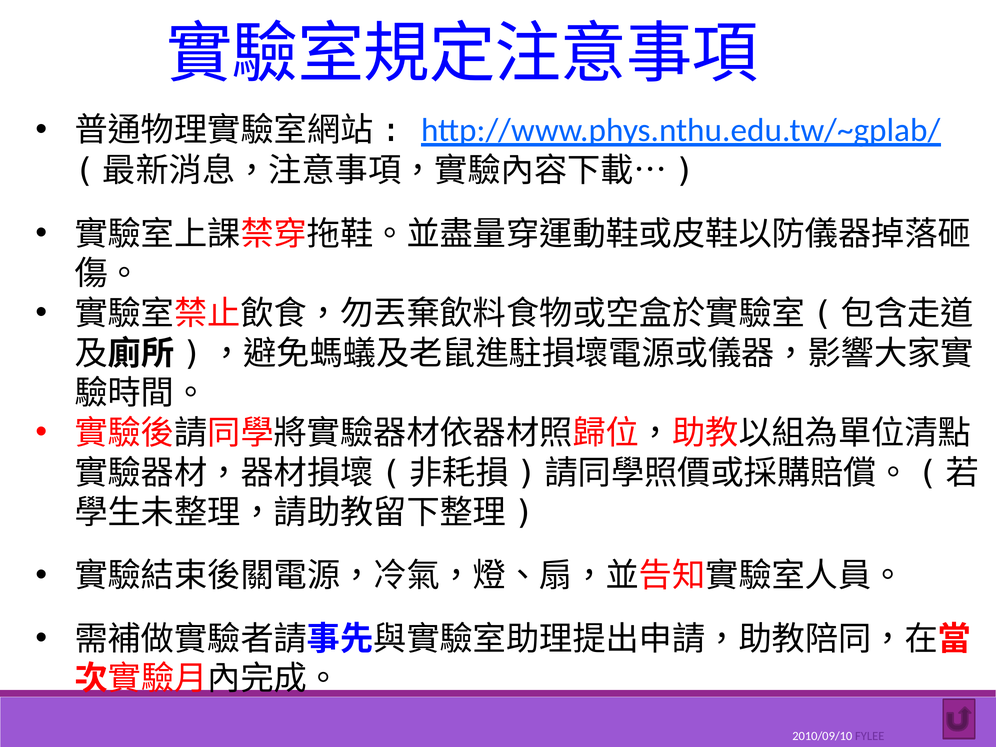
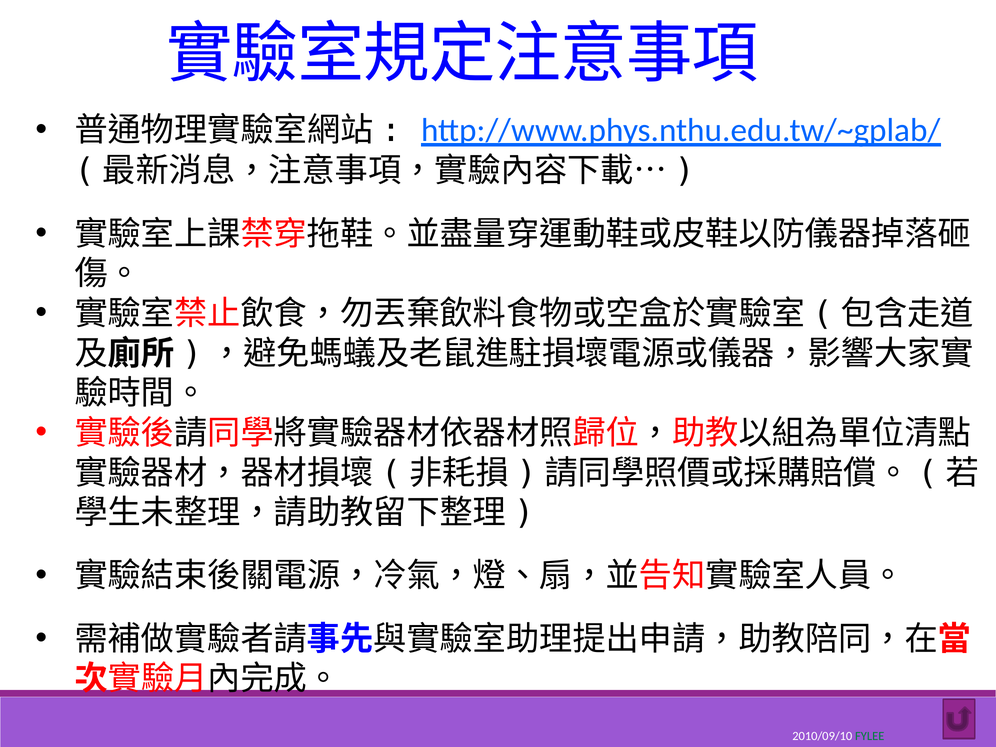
FYLEE colour: purple -> green
